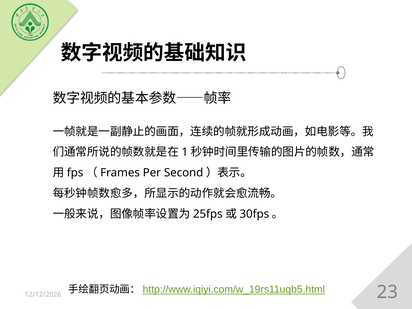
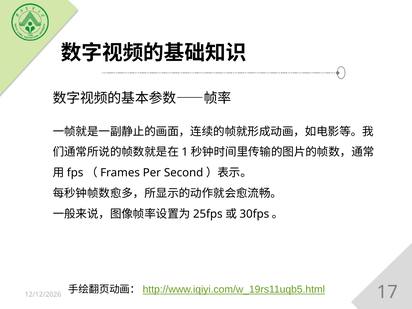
23: 23 -> 17
